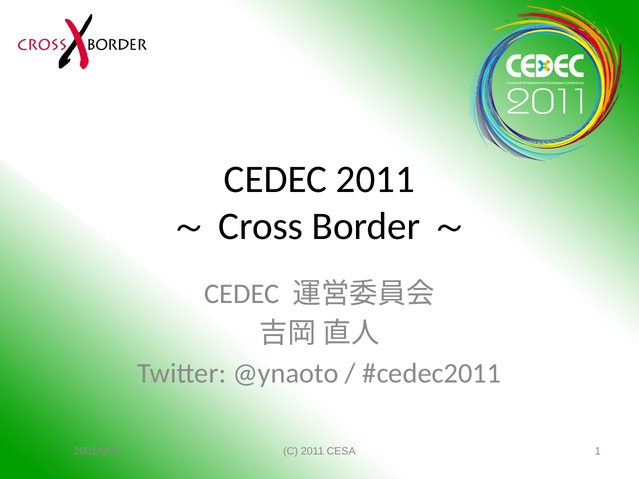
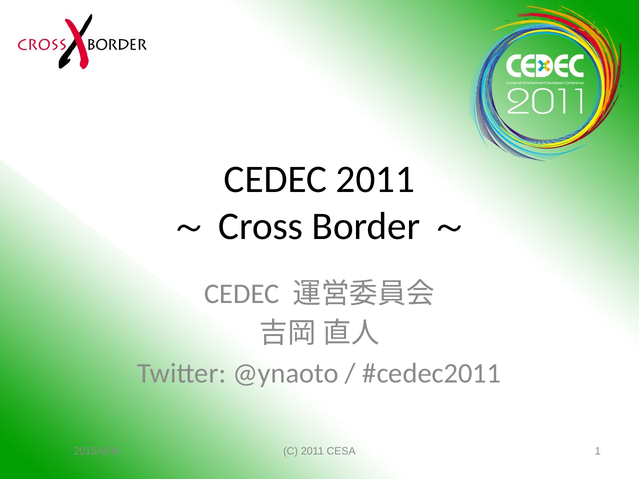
2081/6/30: 2081/6/30 -> 2015/6/30
